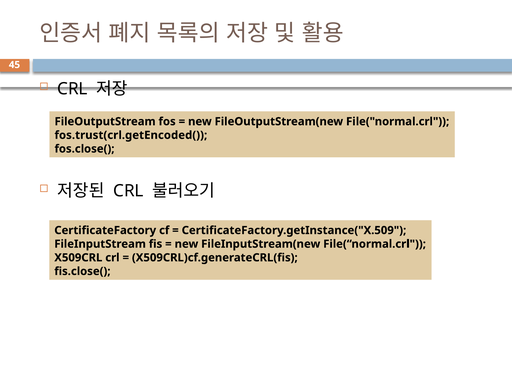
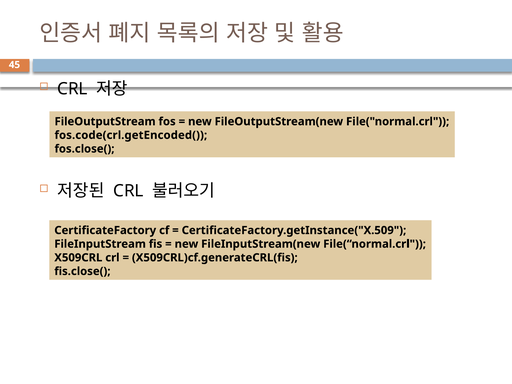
fos.trust(crl.getEncoded(: fos.trust(crl.getEncoded( -> fos.code(crl.getEncoded(
